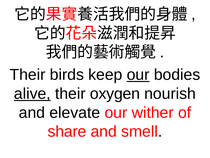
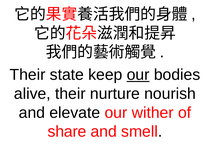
birds: birds -> state
alive underline: present -> none
oxygen: oxygen -> nurture
